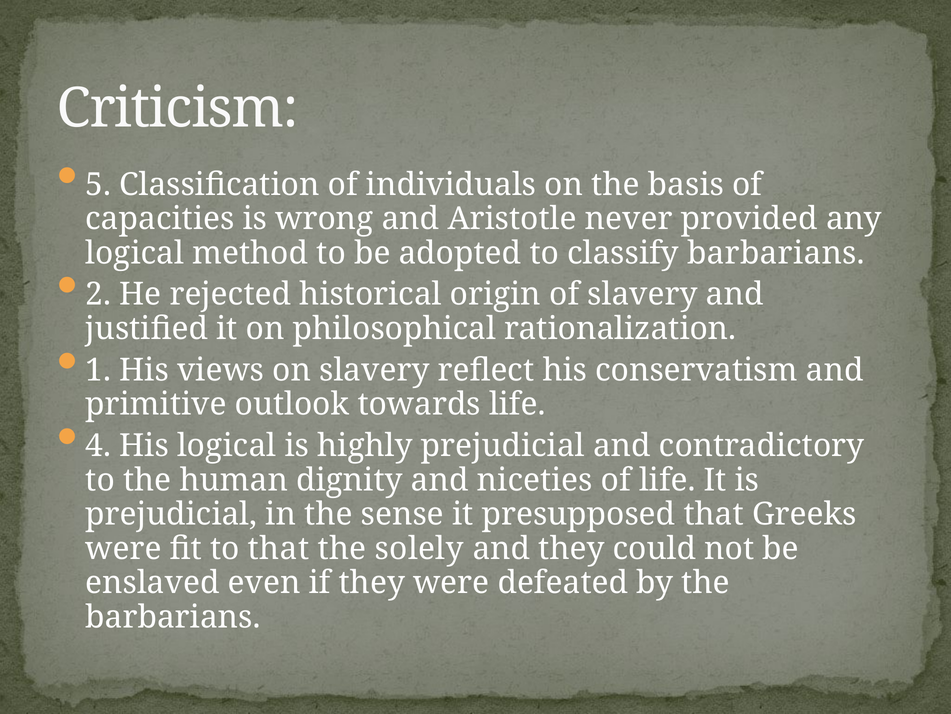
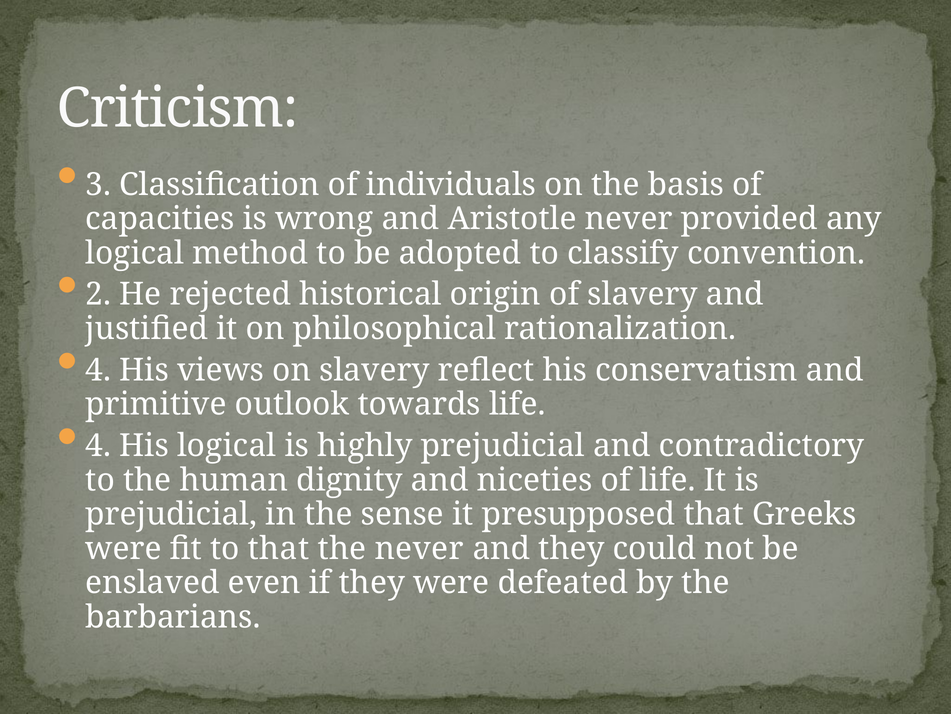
5: 5 -> 3
classify barbarians: barbarians -> convention
1 at (98, 370): 1 -> 4
the solely: solely -> never
